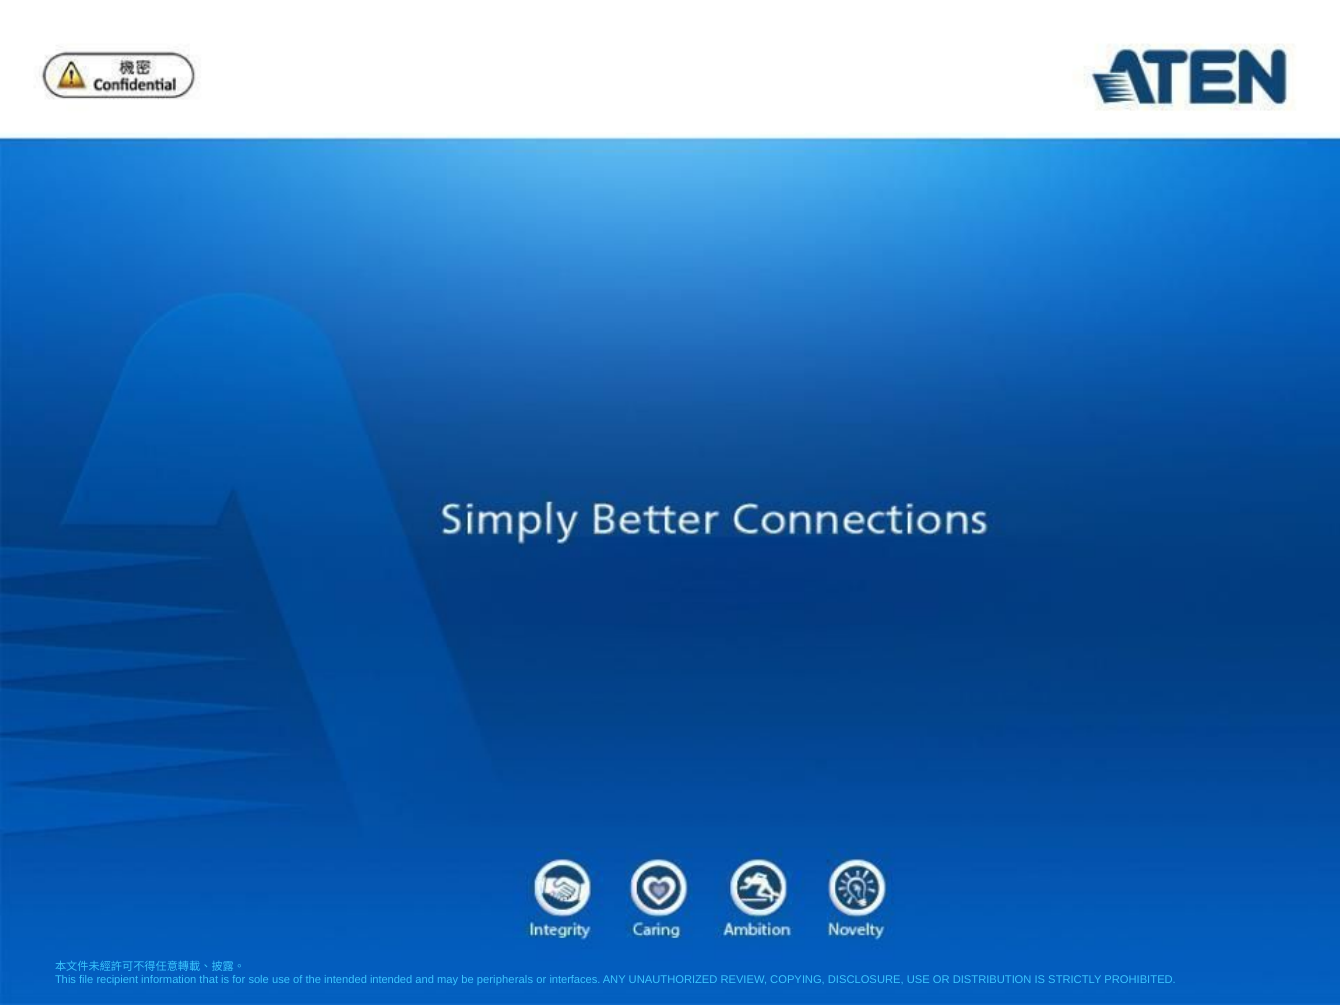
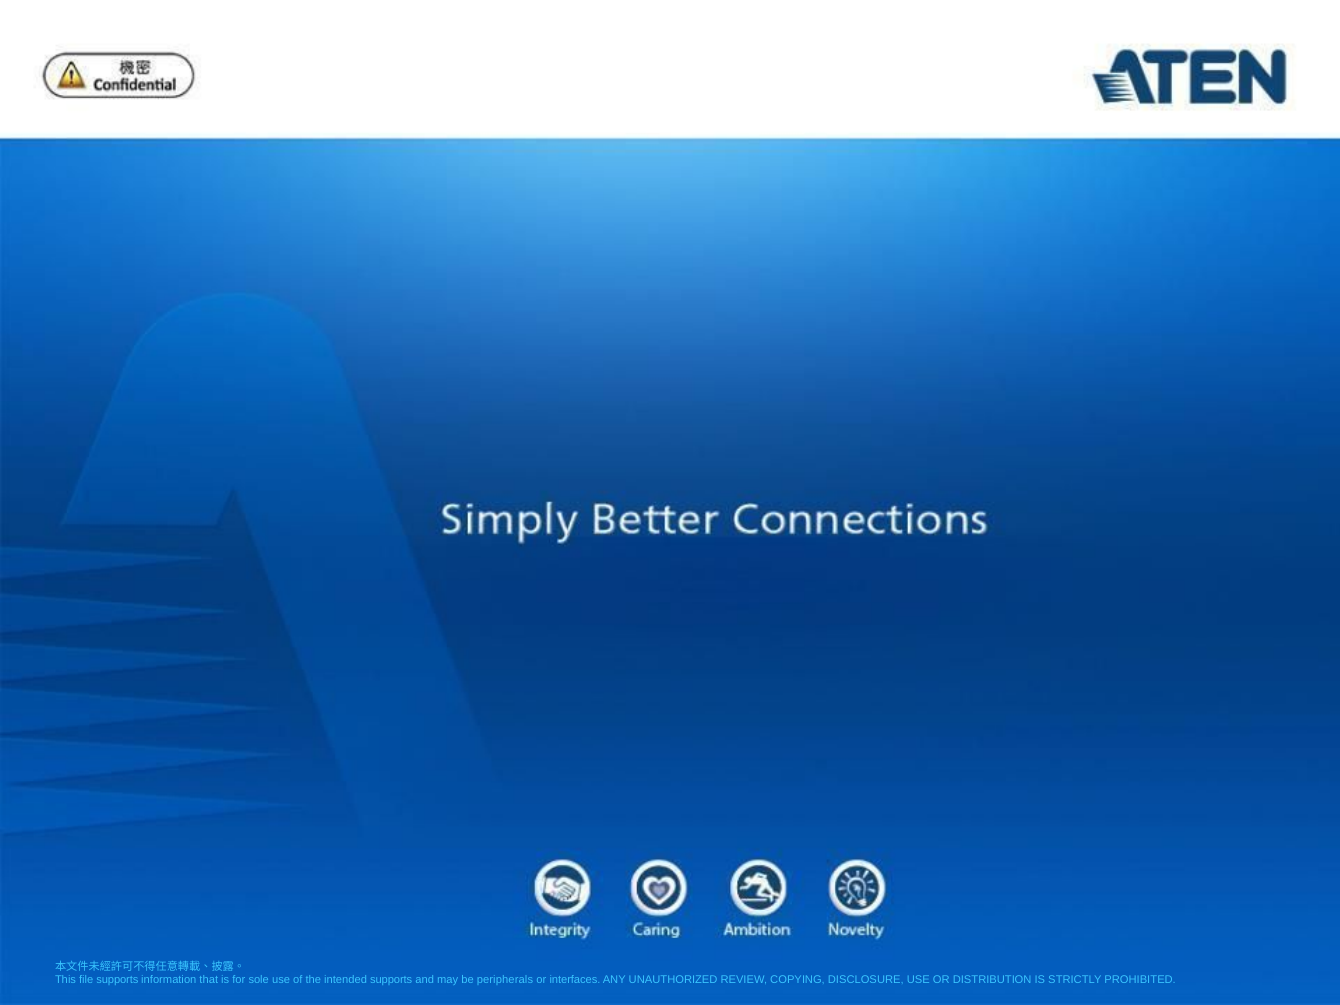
file recipient: recipient -> supports
intended intended: intended -> supports
